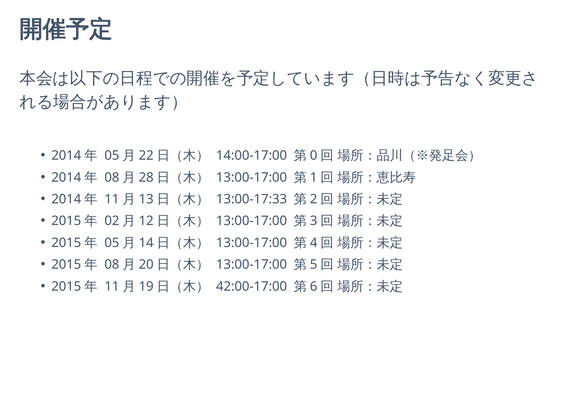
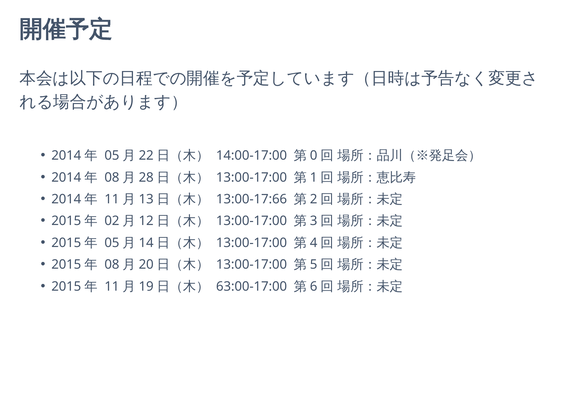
13:00-17:33: 13:00-17:33 -> 13:00-17:66
42:00-17:00: 42:00-17:00 -> 63:00-17:00
